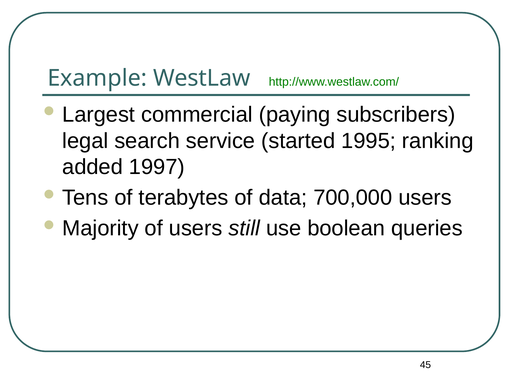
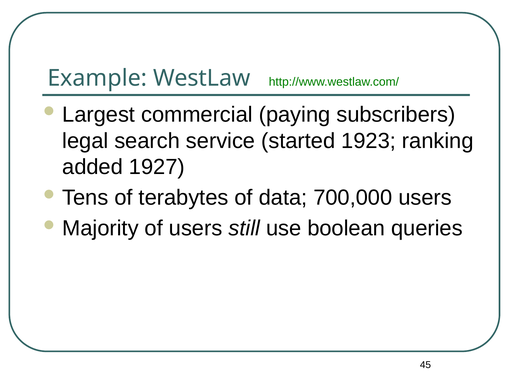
1995: 1995 -> 1923
1997: 1997 -> 1927
